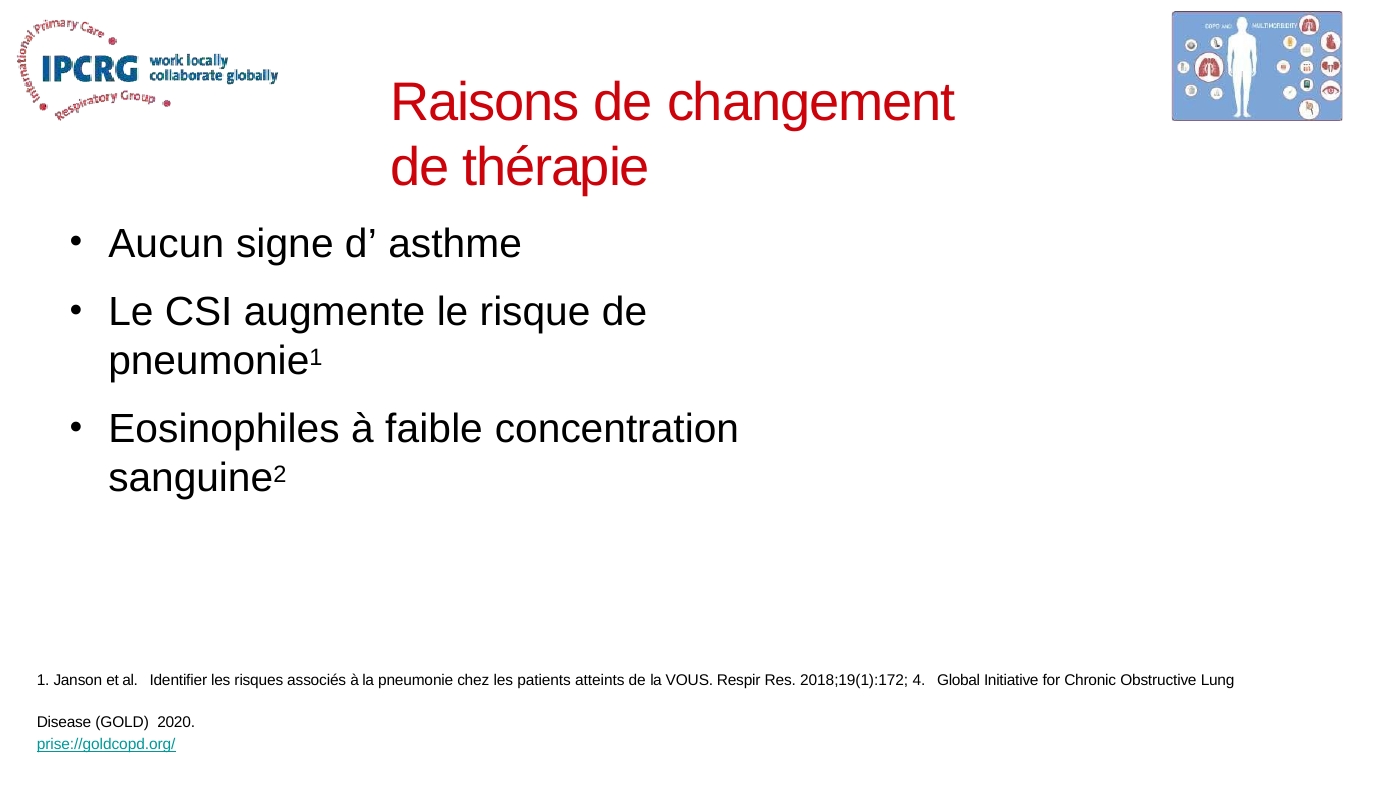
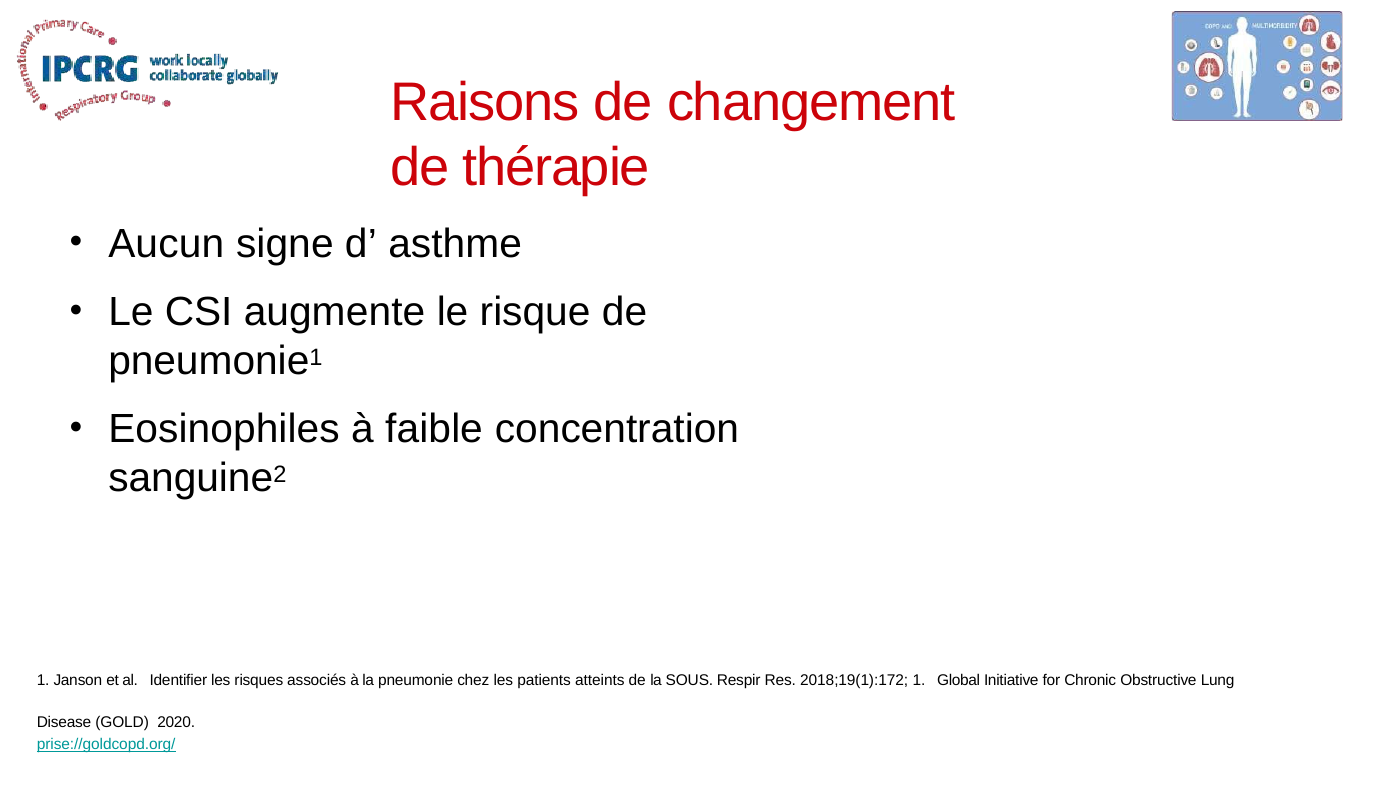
VOUS: VOUS -> SOUS
2018;19(1):172 4: 4 -> 1
